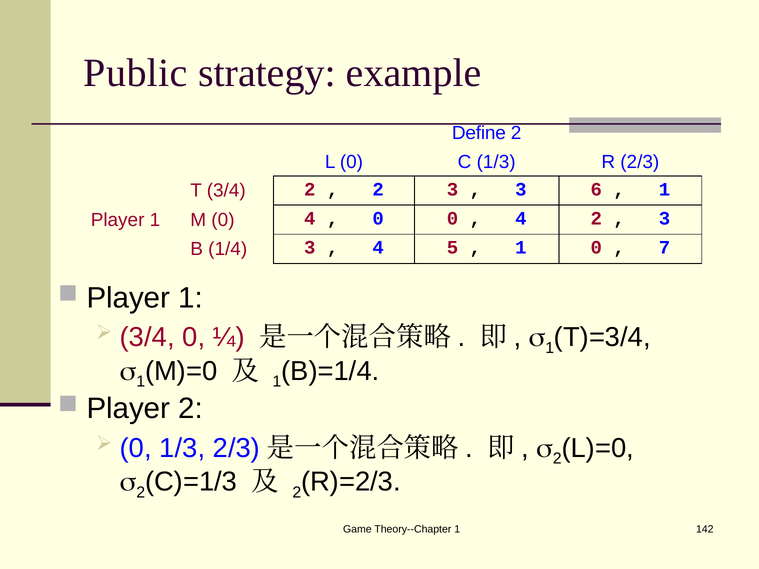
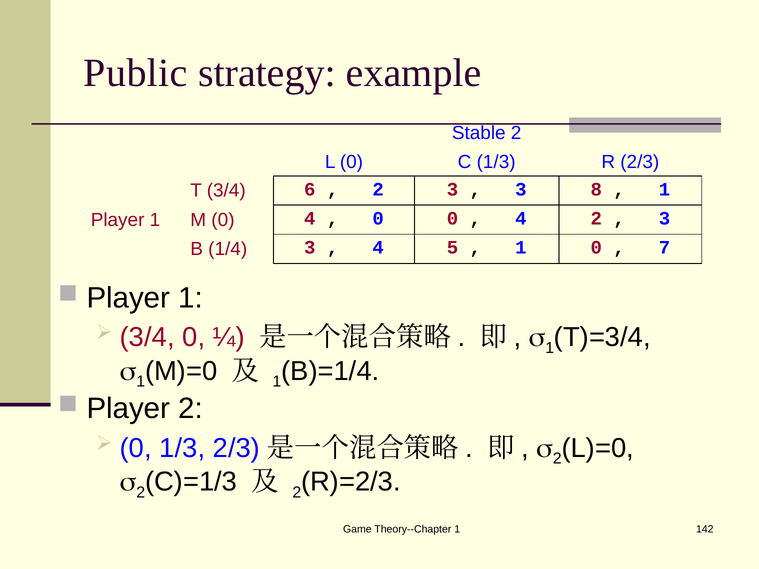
Define: Define -> Stable
3/4 2: 2 -> 6
6: 6 -> 8
